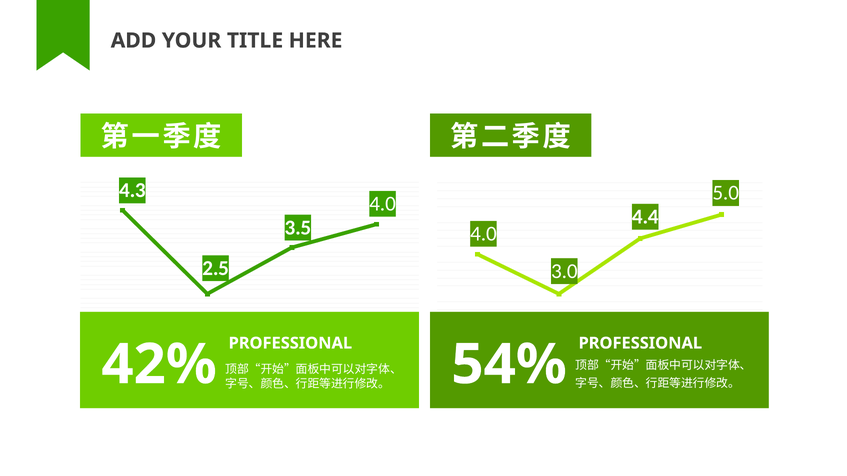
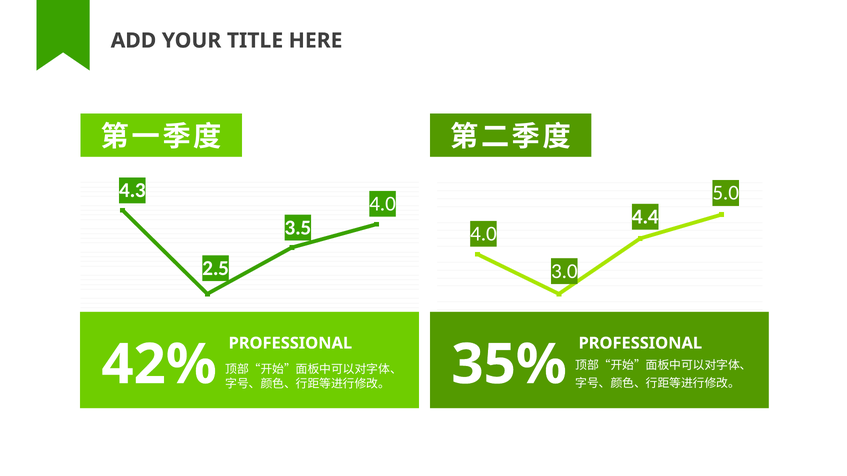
54%: 54% -> 35%
